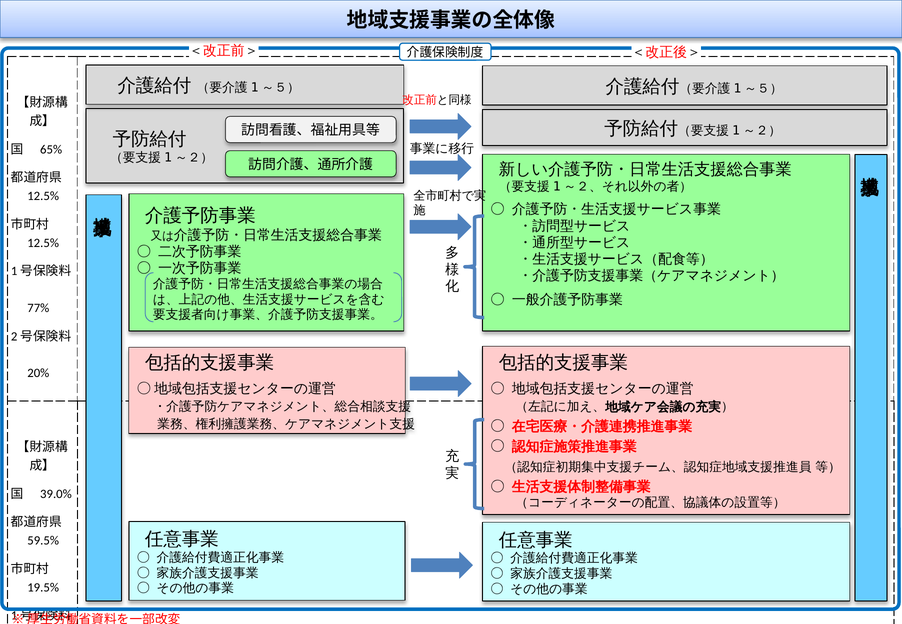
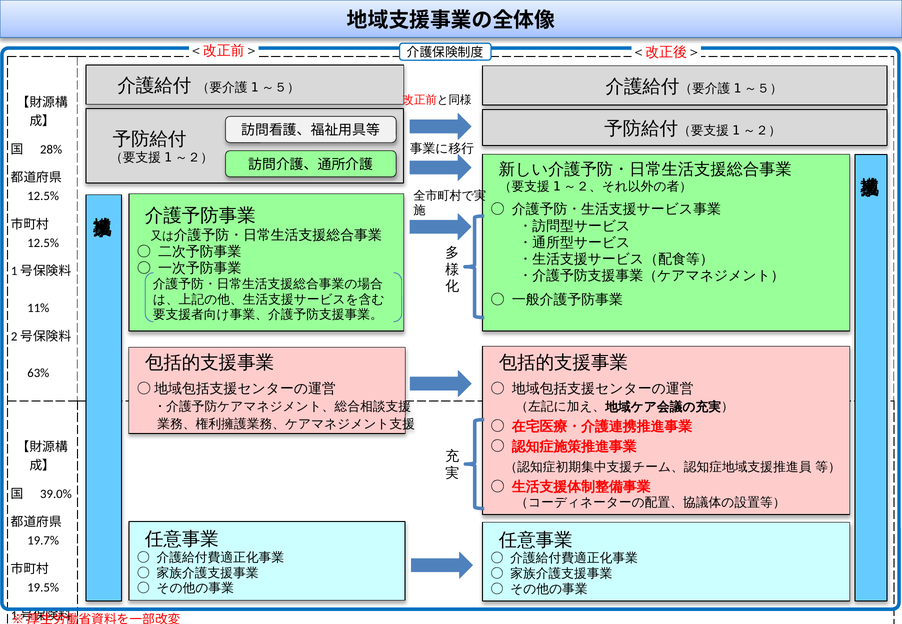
65%: 65% -> 28%
77%: 77% -> 11%
20%: 20% -> 63%
59.5%: 59.5% -> 19.7%
